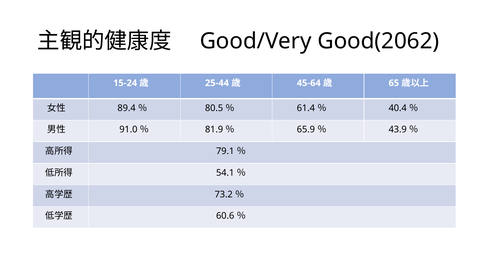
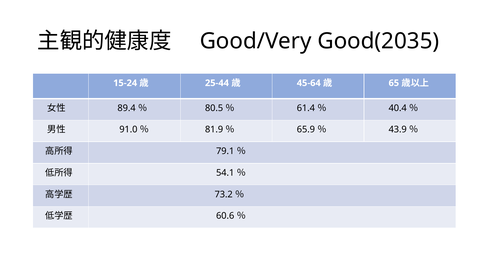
Good(2062: Good(2062 -> Good(2035
